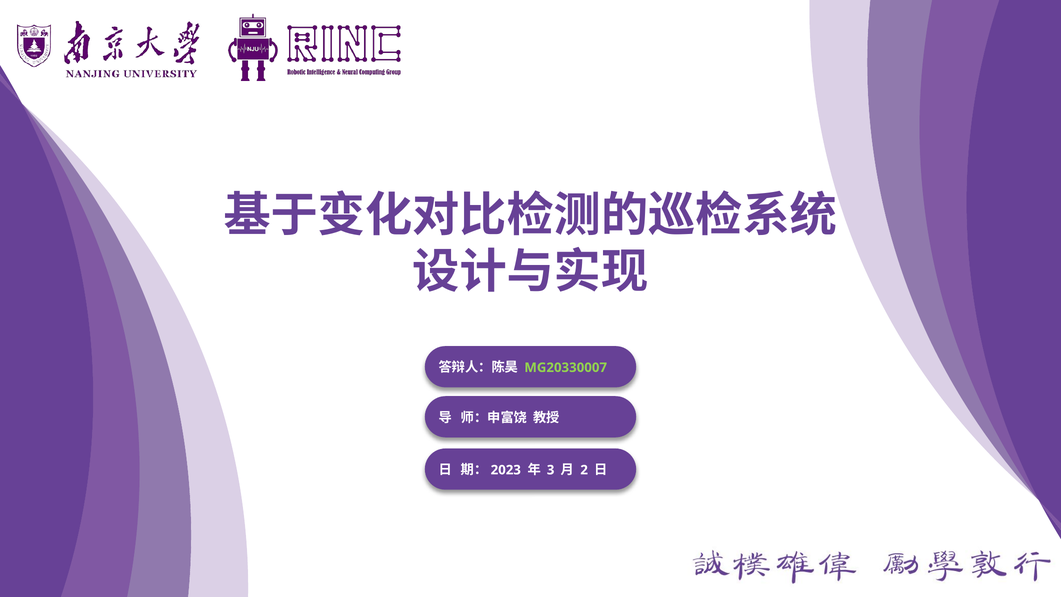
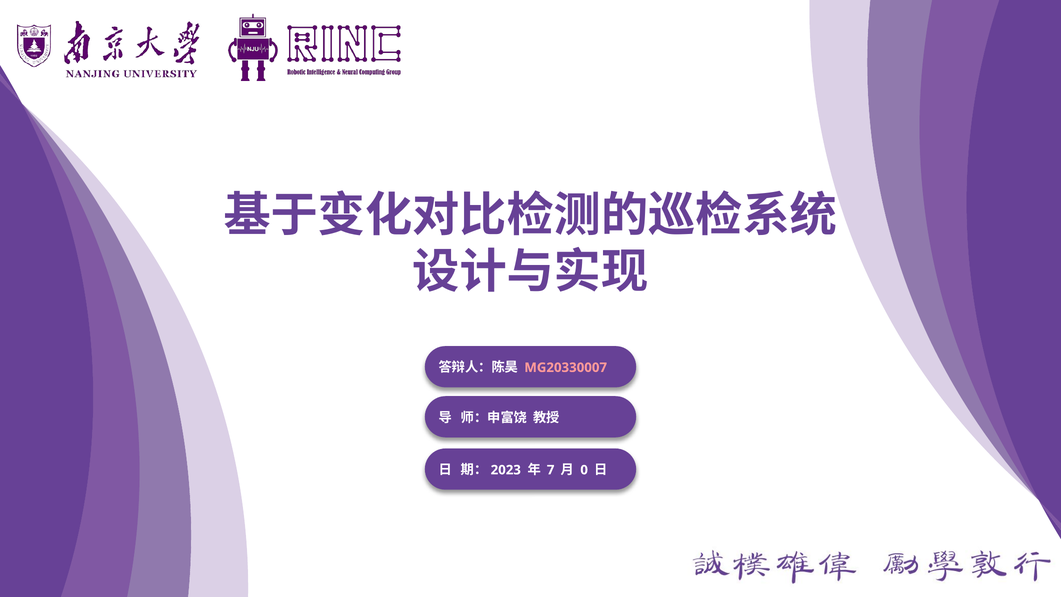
MG20330007 colour: light green -> pink
3: 3 -> 7
2: 2 -> 0
